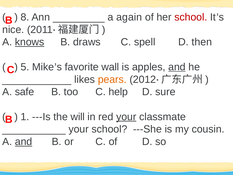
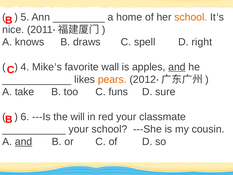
8: 8 -> 5
again: again -> home
school at (191, 17) colour: red -> orange
knows underline: present -> none
then: then -> right
5: 5 -> 4
safe: safe -> take
help: help -> funs
1: 1 -> 6
your at (126, 117) underline: present -> none
